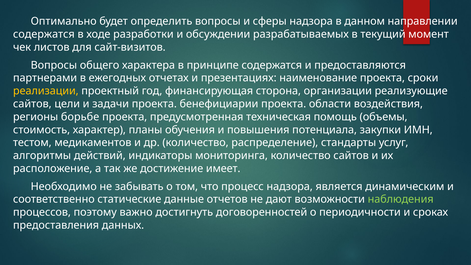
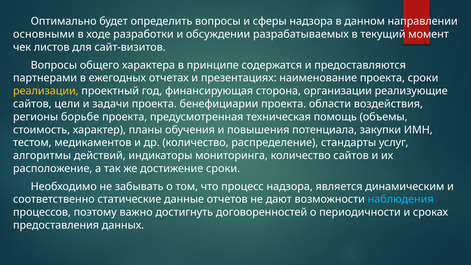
содержатся at (44, 34): содержатся -> основными
достижение имеет: имеет -> сроки
наблюдения colour: light green -> light blue
